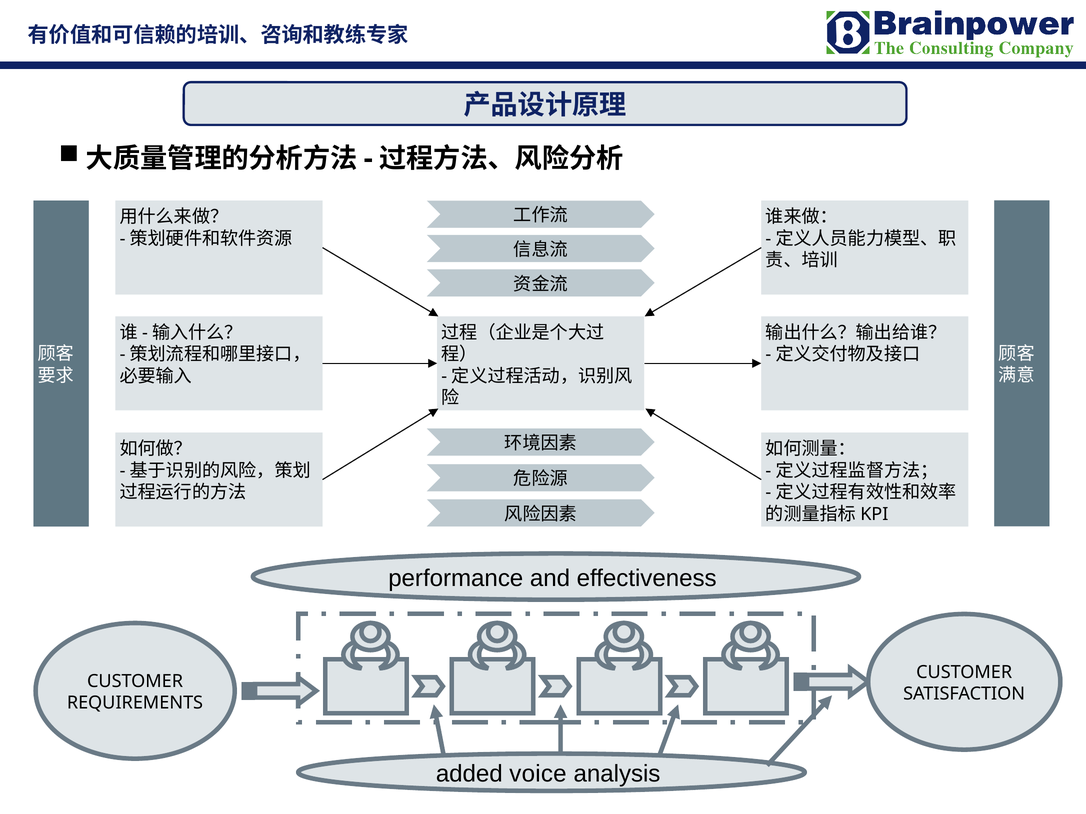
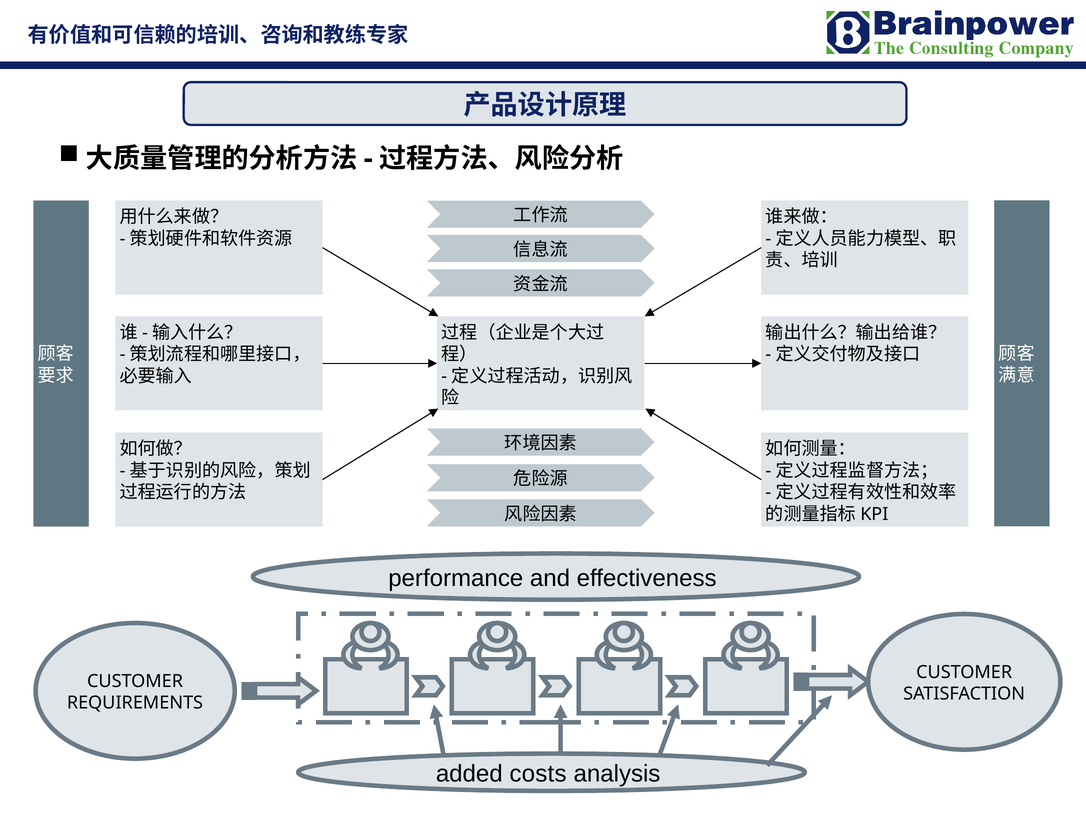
voice: voice -> costs
